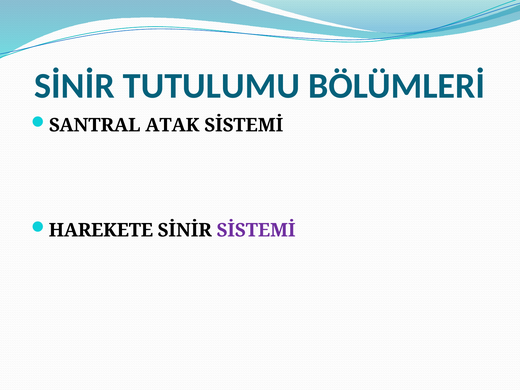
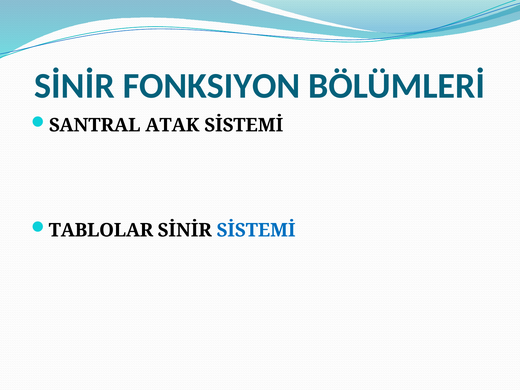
TUTULUMU: TUTULUMU -> FONKSIYON
HAREKETE: HAREKETE -> TABLOLAR
SİSTEMİ at (256, 230) colour: purple -> blue
